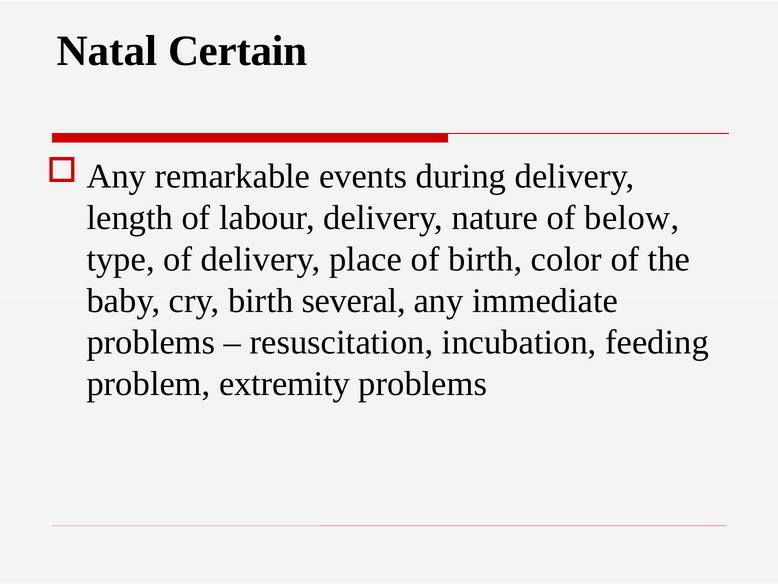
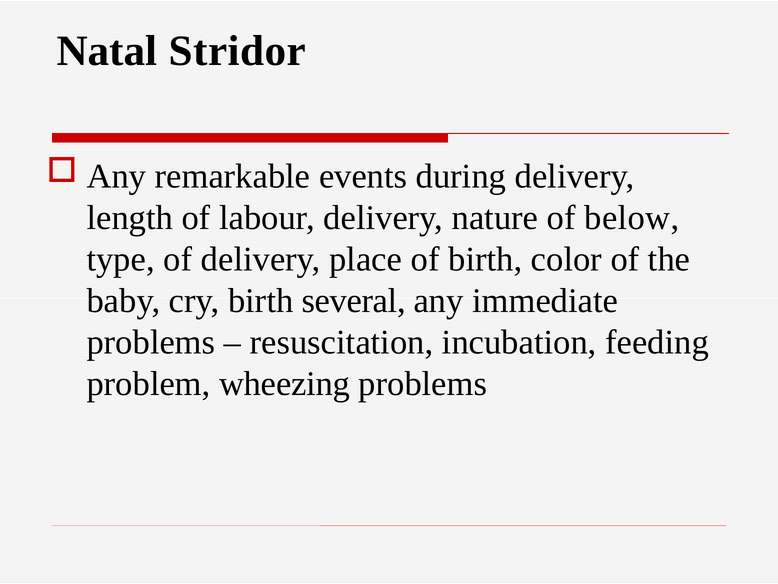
Certain: Certain -> Stridor
extremity: extremity -> wheezing
